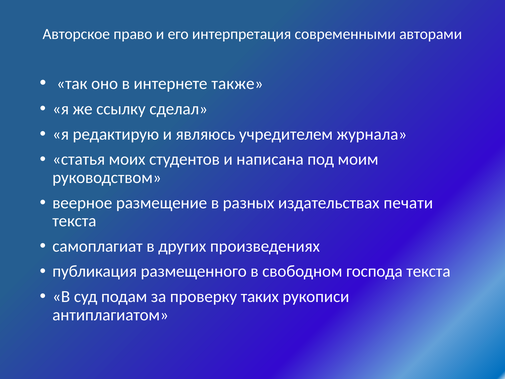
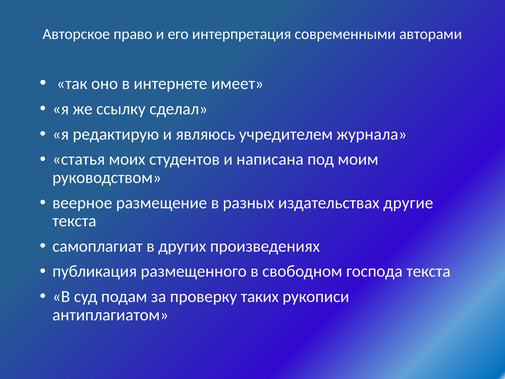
также: также -> имеет
печати: печати -> другие
